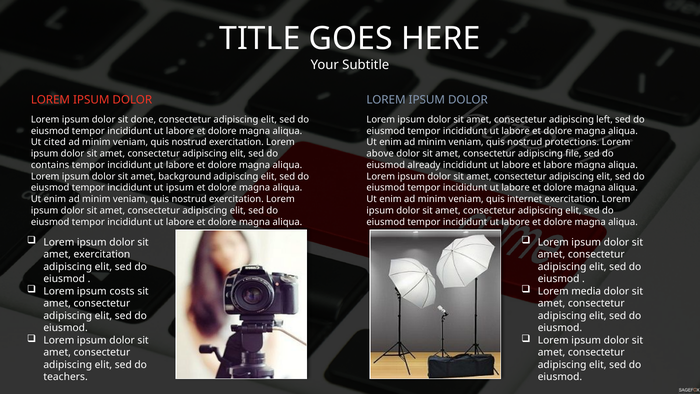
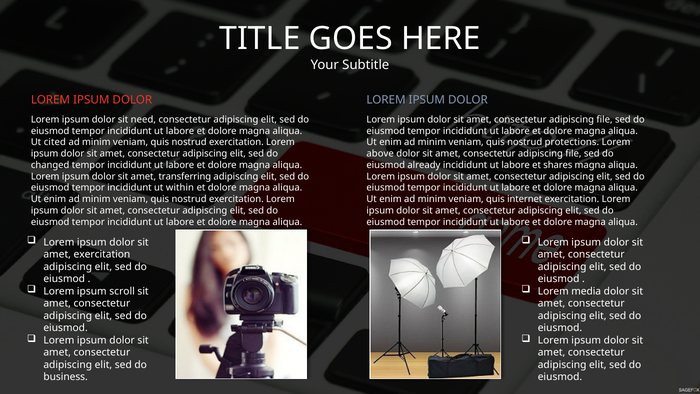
done: done -> need
left at (605, 119): left -> file
contains: contains -> changed
et labore: labore -> shares
background: background -> transferring
ut ipsum: ipsum -> within
costs: costs -> scroll
teachers: teachers -> business
